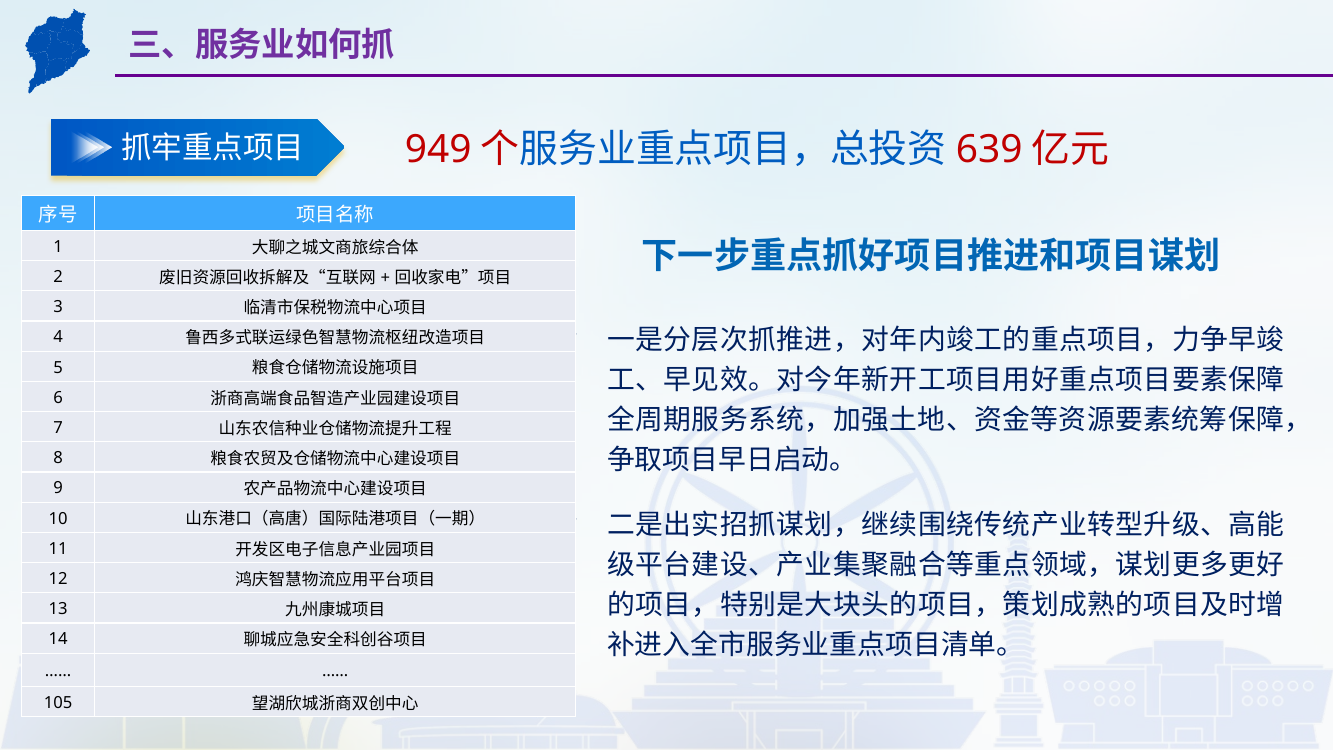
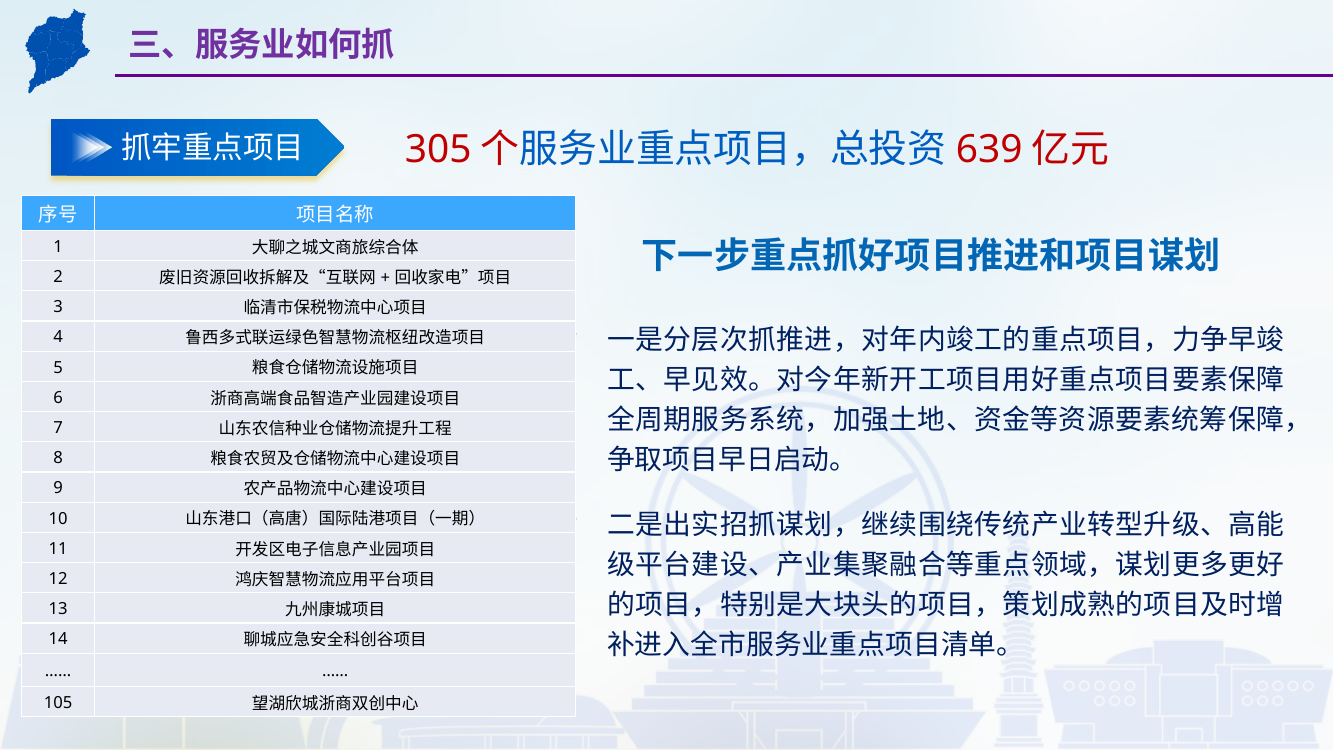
949: 949 -> 305
